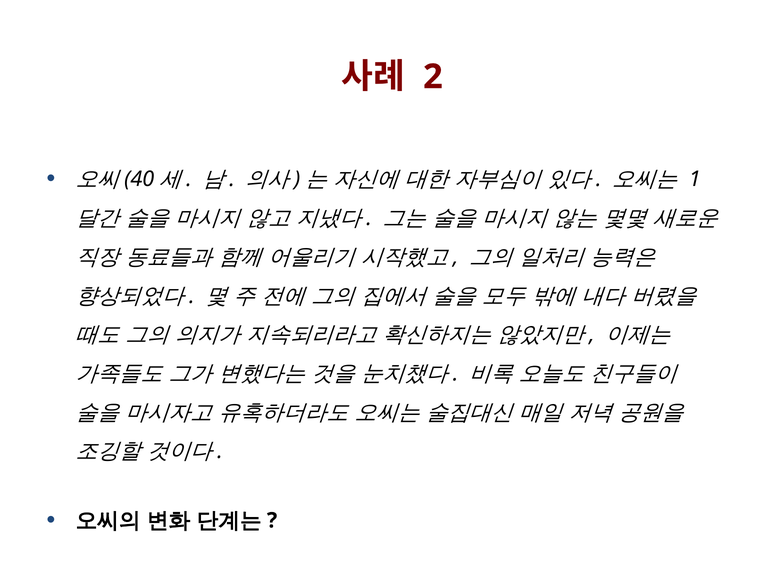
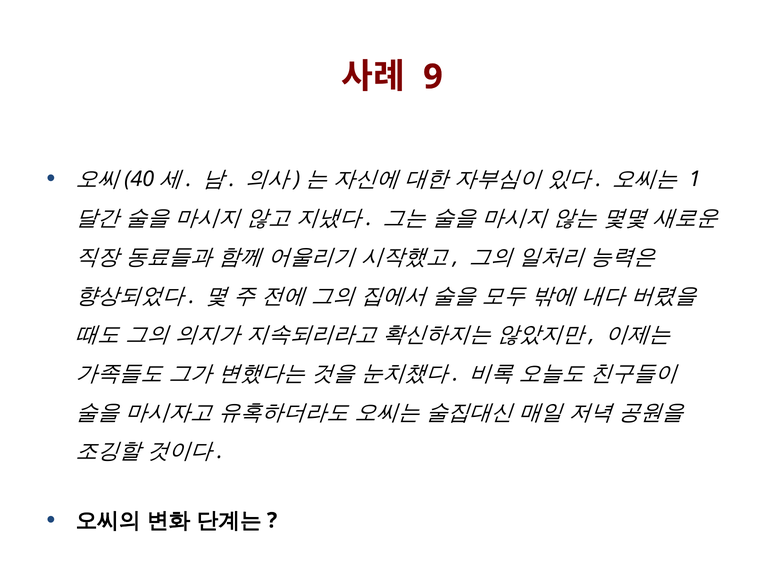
2: 2 -> 9
